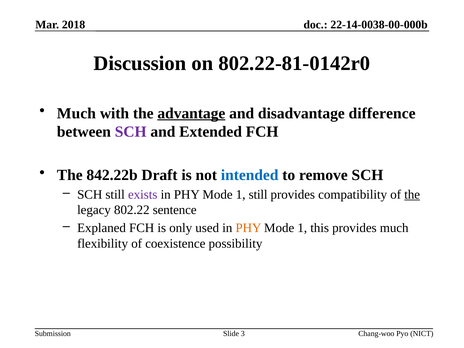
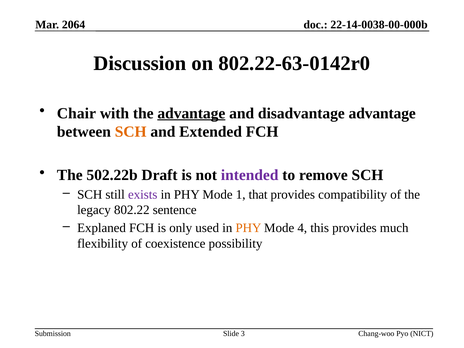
2018: 2018 -> 2064
802.22-81-0142r0: 802.22-81-0142r0 -> 802.22-63-0142r0
Much at (76, 113): Much -> Chair
disadvantage difference: difference -> advantage
SCH at (131, 132) colour: purple -> orange
842.22b: 842.22b -> 502.22b
intended colour: blue -> purple
1 still: still -> that
the at (412, 194) underline: present -> none
1 at (302, 228): 1 -> 4
